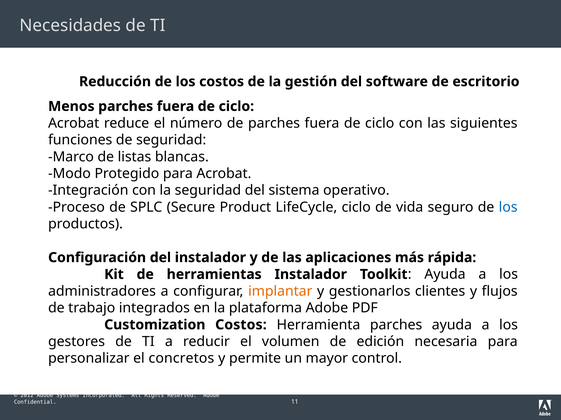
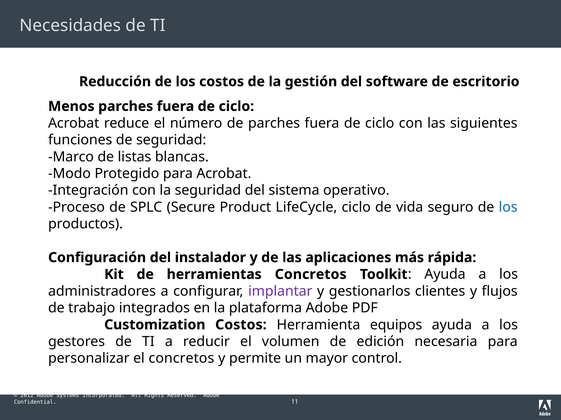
herramientas Instalador: Instalador -> Concretos
implantar colour: orange -> purple
Herramienta parches: parches -> equipos
